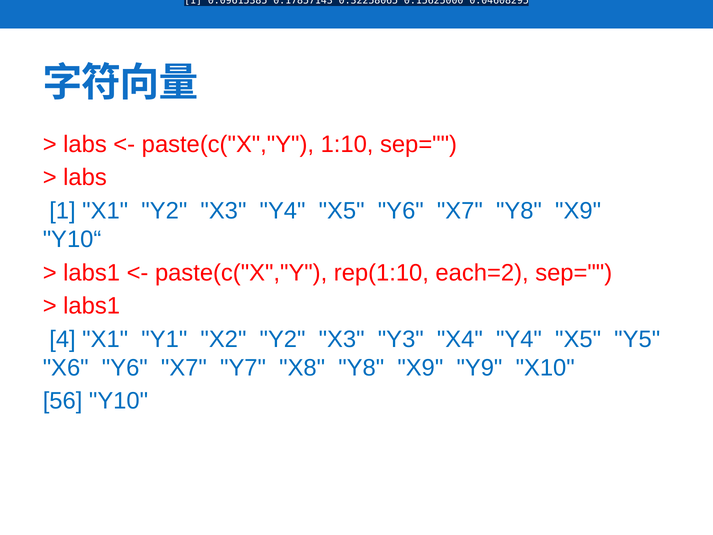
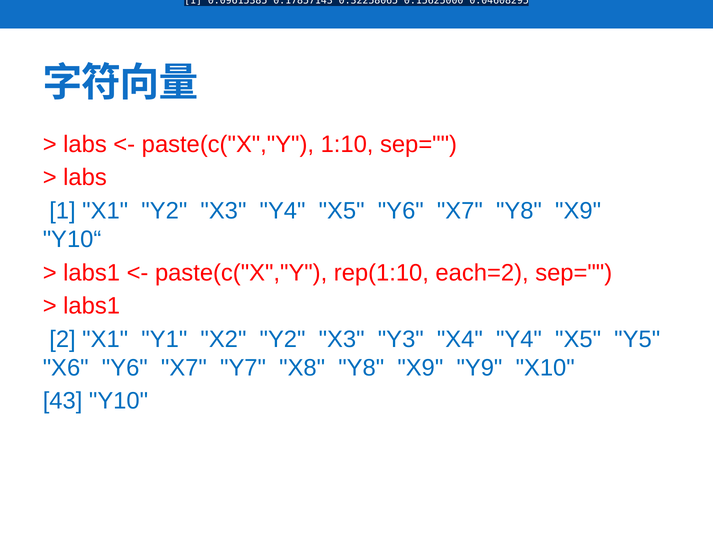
4: 4 -> 2
56: 56 -> 43
